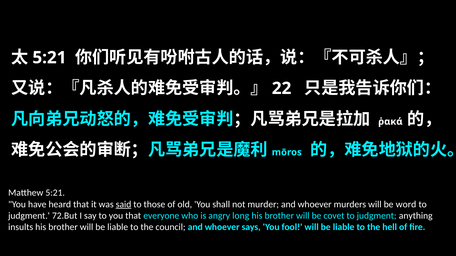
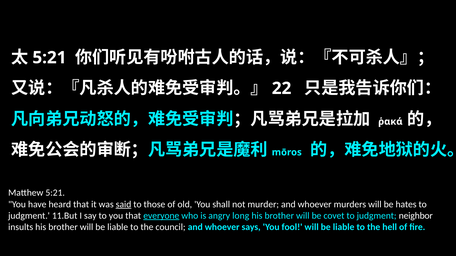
word: word -> hates
72.But: 72.But -> 11.But
everyone underline: none -> present
anything: anything -> neighbor
